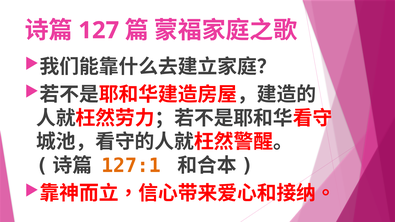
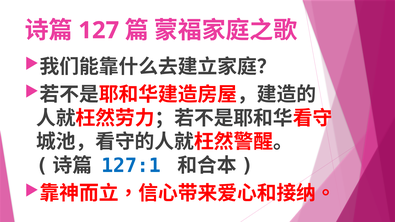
127:1 colour: orange -> blue
